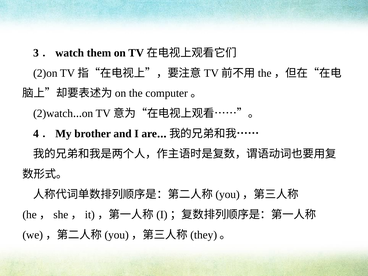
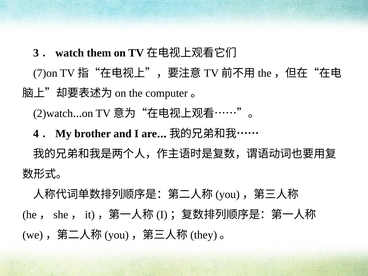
2)on: 2)on -> 7)on
